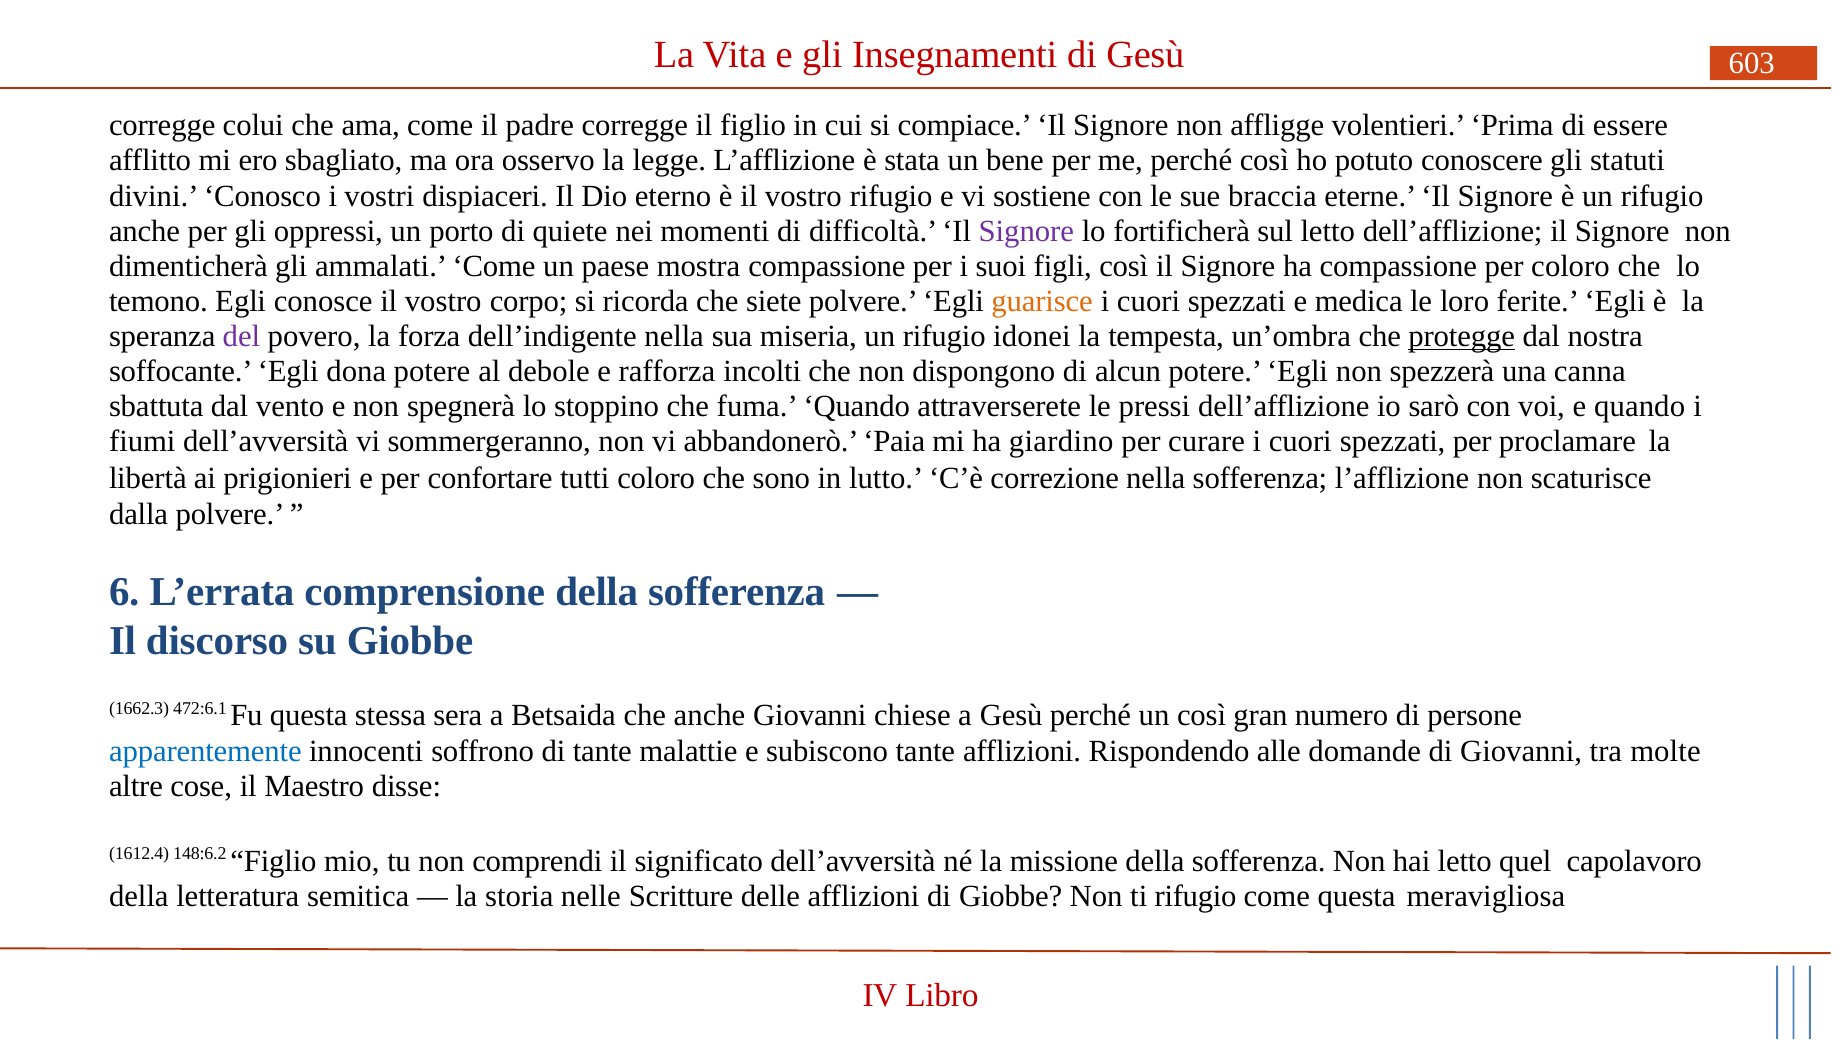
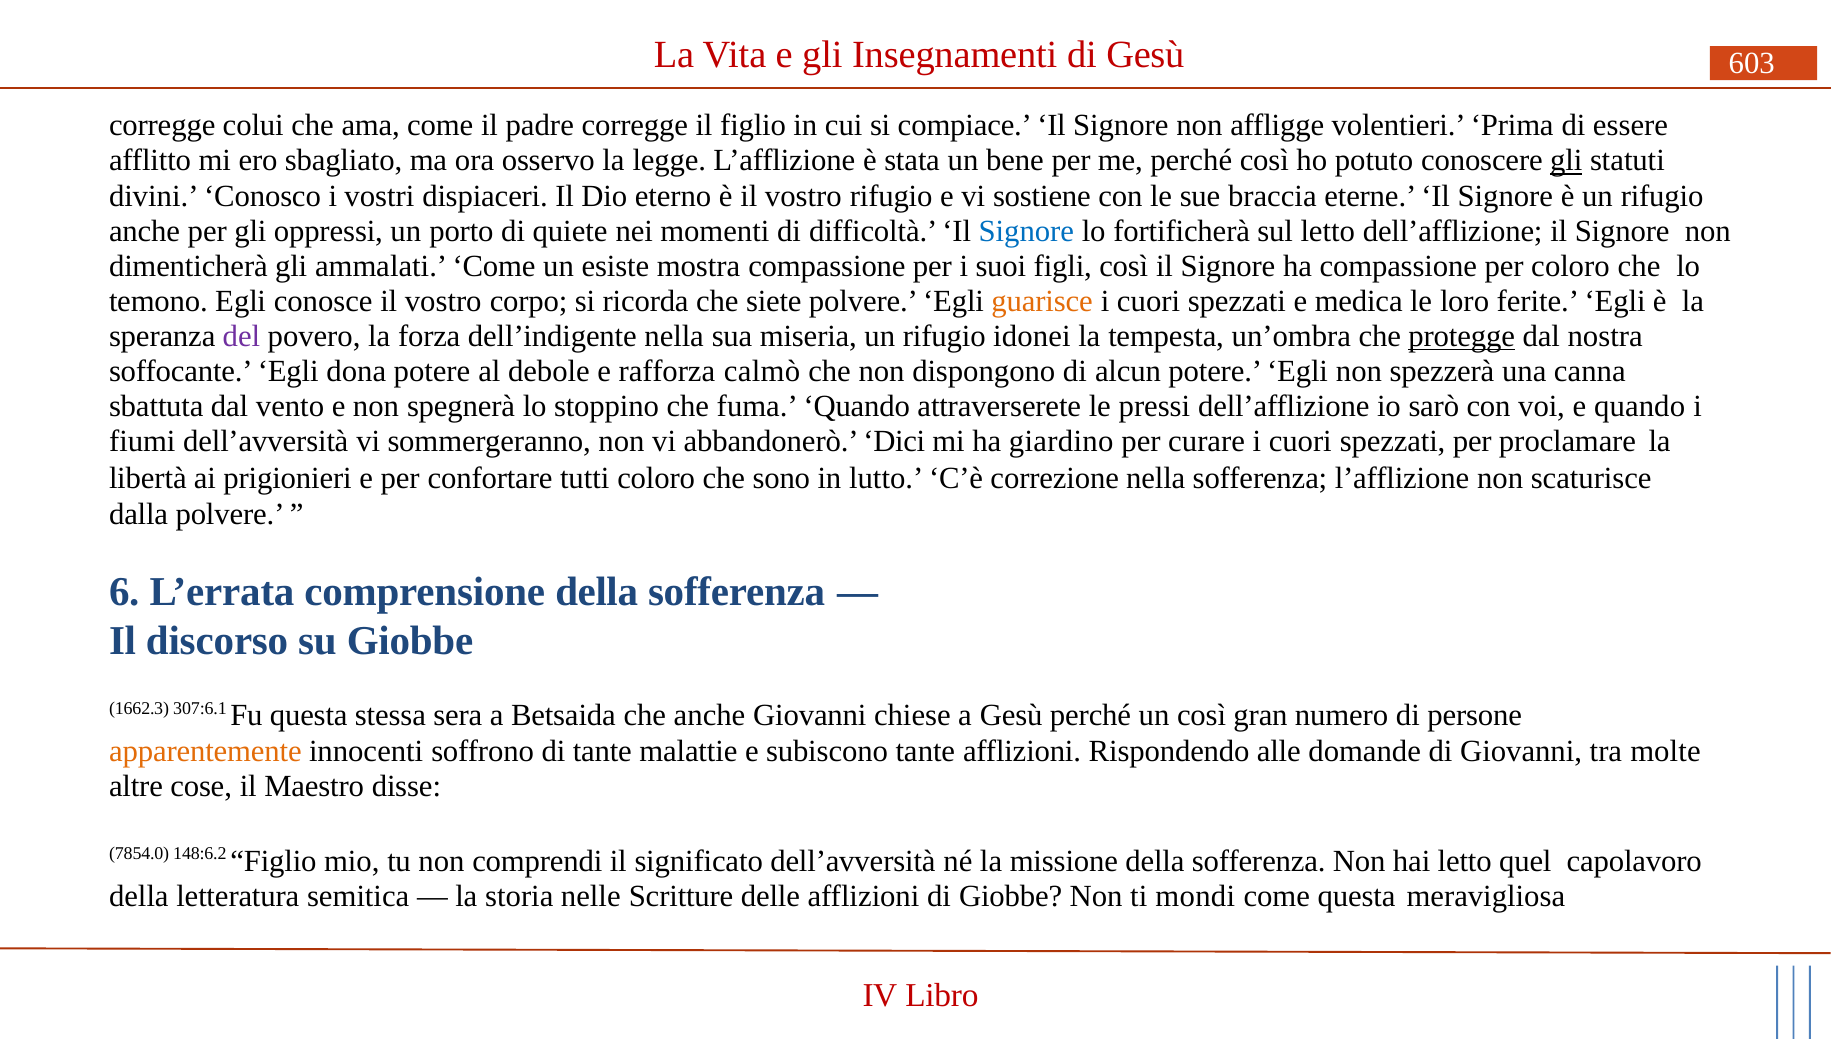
gli at (1566, 161) underline: none -> present
Signore at (1026, 231) colour: purple -> blue
paese: paese -> esiste
incolti: incolti -> calmò
Paia: Paia -> Dici
472:6.1: 472:6.1 -> 307:6.1
apparentemente colour: blue -> orange
1612.4: 1612.4 -> 7854.0
ti rifugio: rifugio -> mondi
